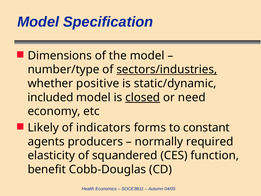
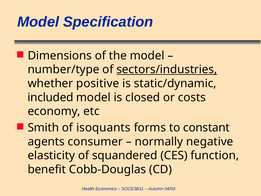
closed underline: present -> none
need: need -> costs
Likely: Likely -> Smith
indicators: indicators -> isoquants
producers: producers -> consumer
required: required -> negative
